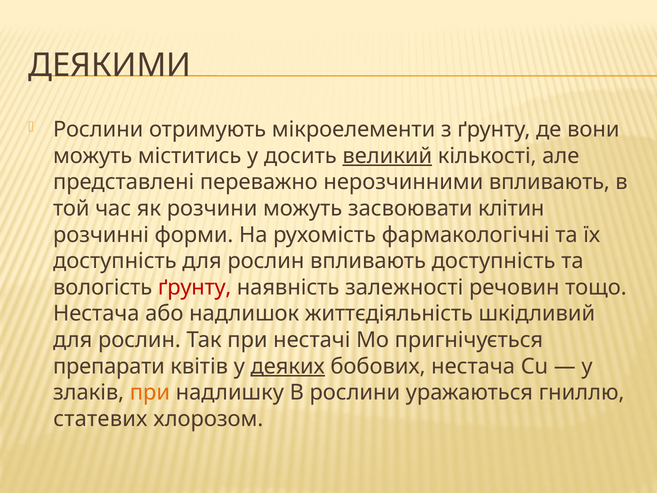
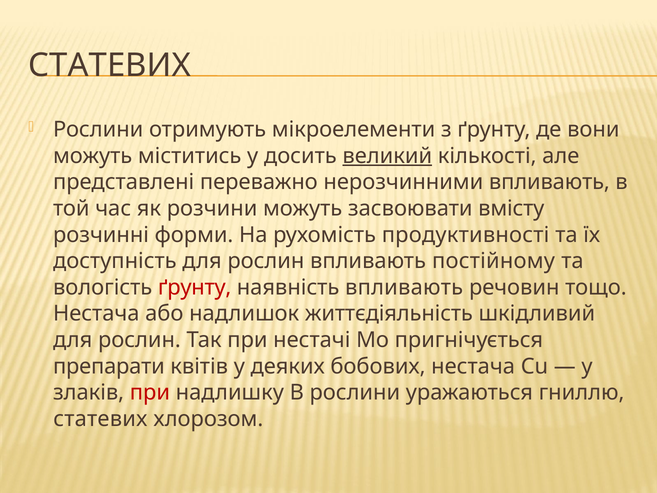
ДЕЯКИМИ at (110, 65): ДЕЯКИМИ -> СТАТЕВИХ
клітин: клітин -> вмісту
фармакологічні: фармакологічні -> продуктивності
впливають доступність: доступність -> постійному
наявність залежності: залежності -> впливають
деяких underline: present -> none
при at (150, 392) colour: orange -> red
